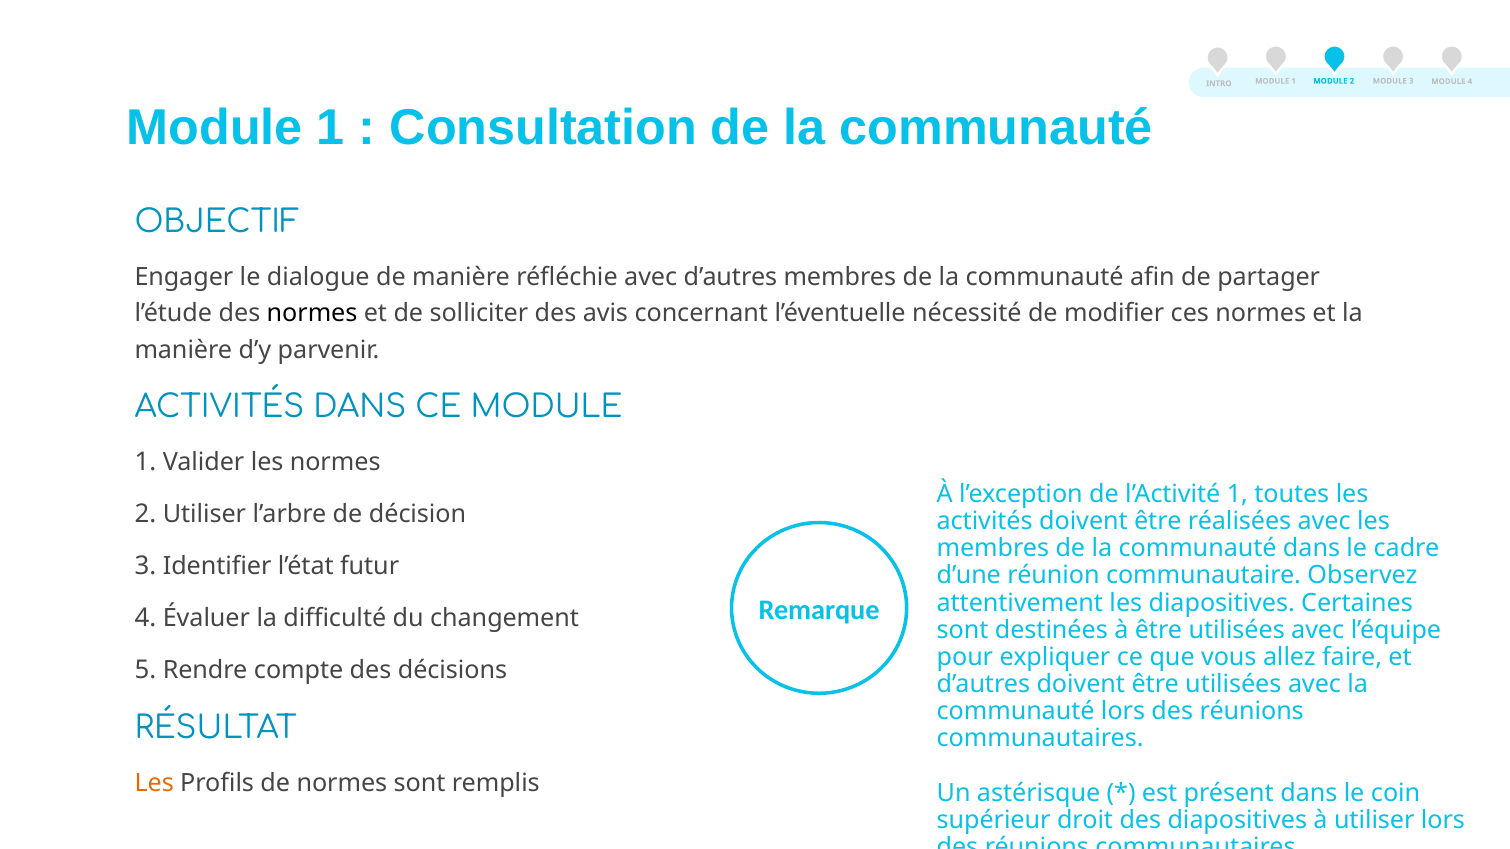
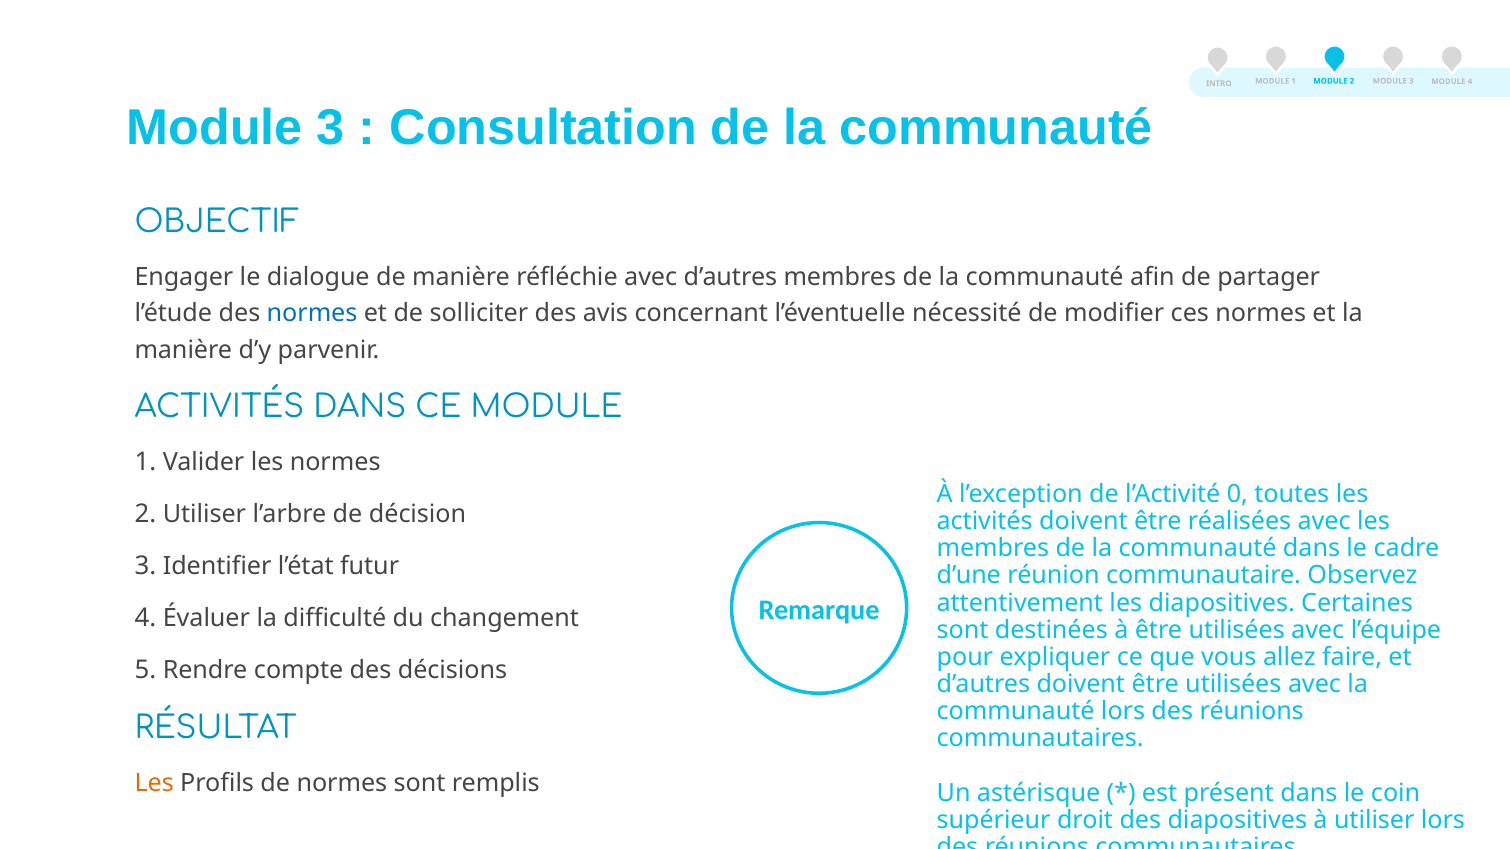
1 at (331, 128): 1 -> 3
normes at (312, 314) colour: black -> blue
l’Activité 1: 1 -> 0
